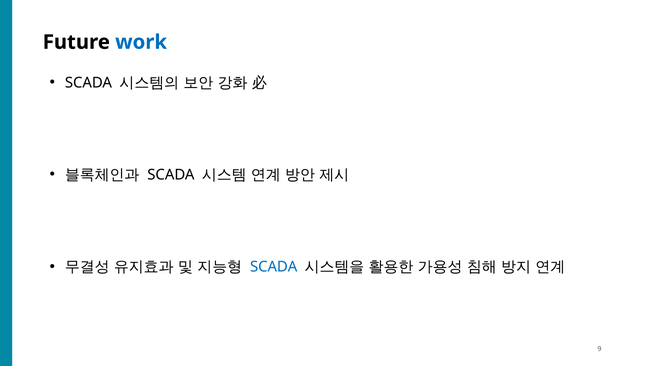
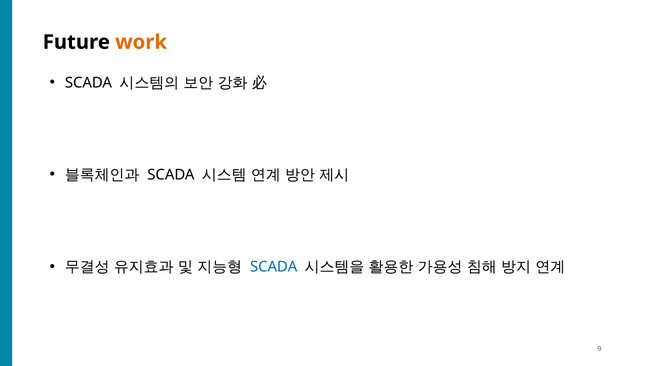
work colour: blue -> orange
